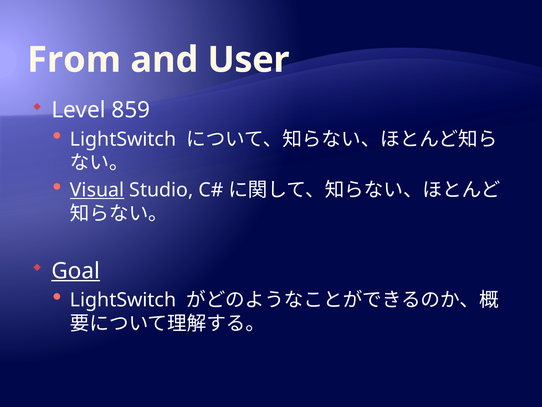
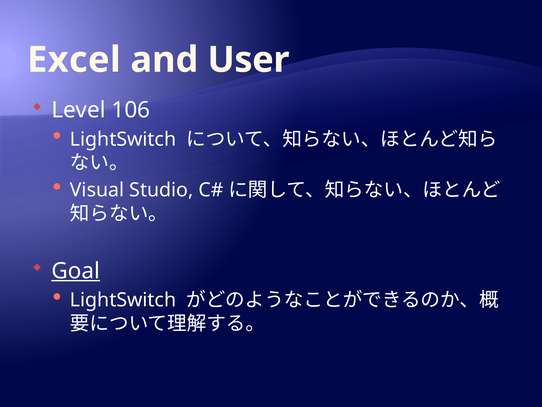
From: From -> Excel
859: 859 -> 106
Visual underline: present -> none
